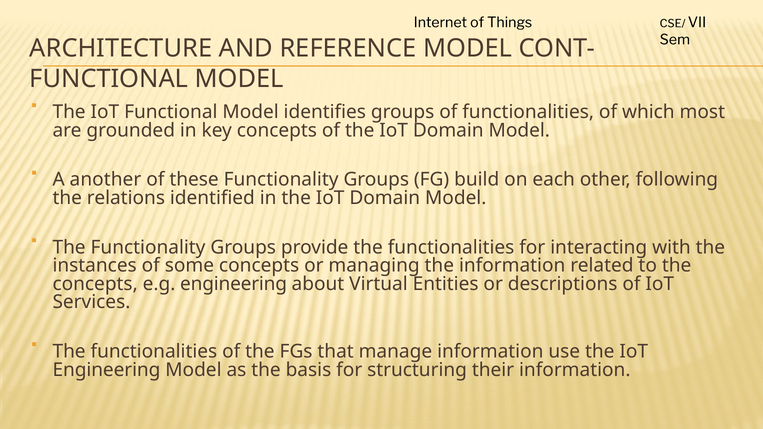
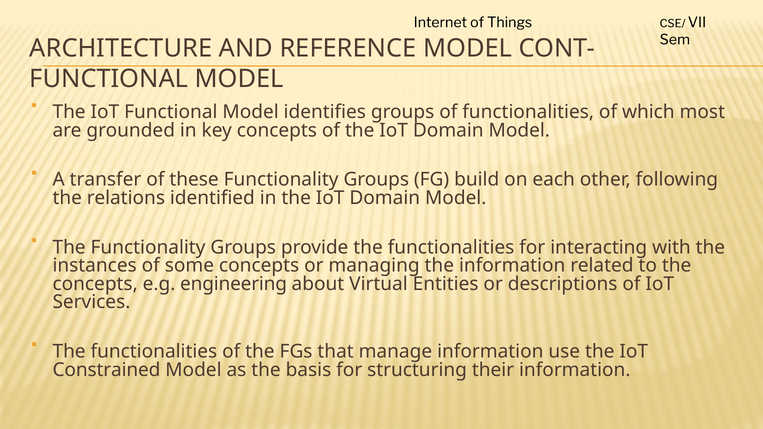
another: another -> transfer
Engineering at (106, 370): Engineering -> Constrained
